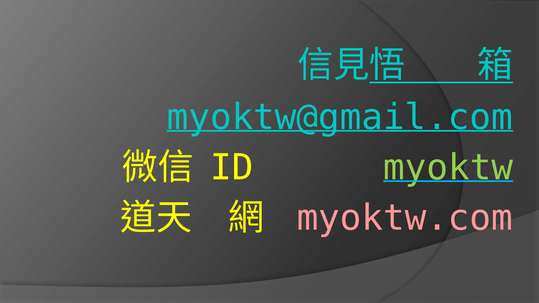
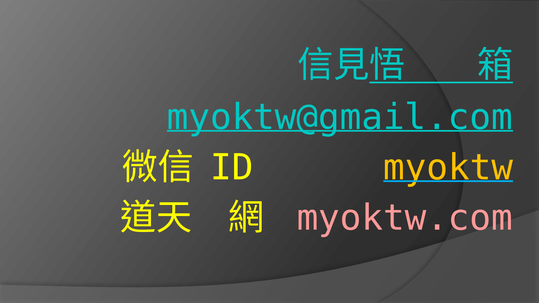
myoktw colour: light green -> yellow
